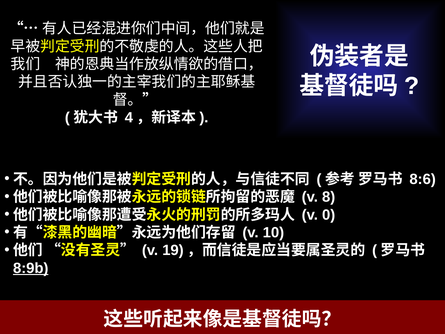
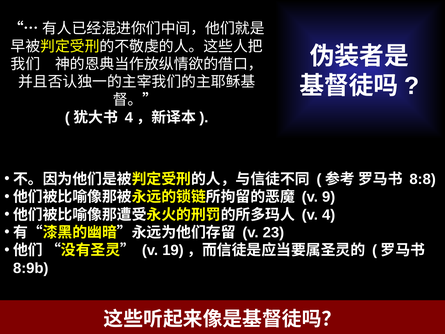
8:6: 8:6 -> 8:8
8: 8 -> 9
0: 0 -> 4
10: 10 -> 23
8:9b underline: present -> none
